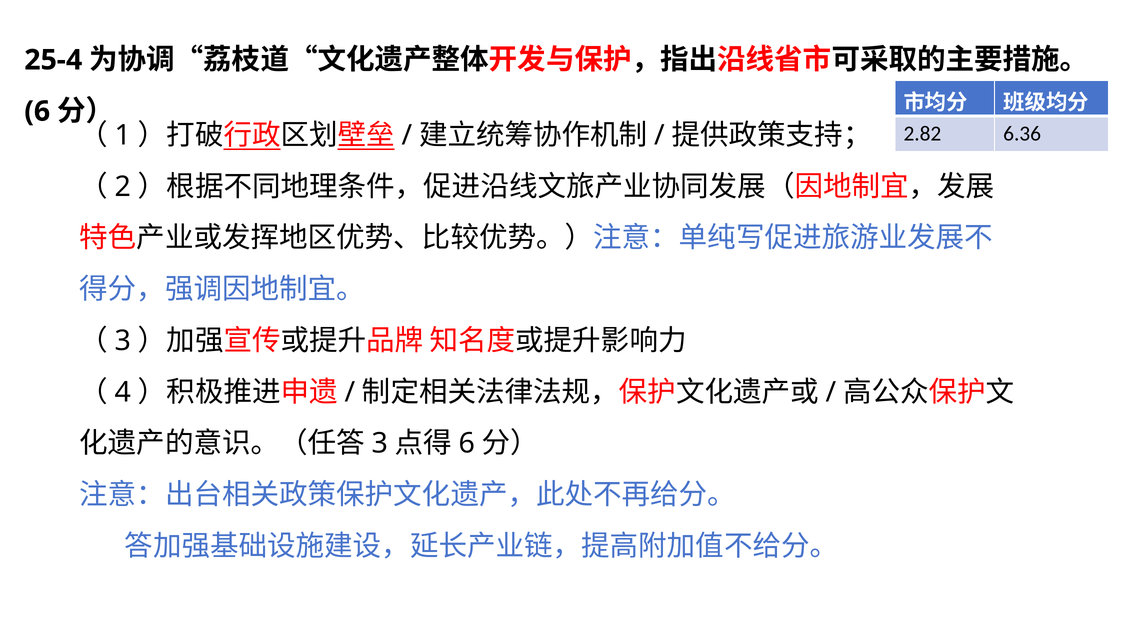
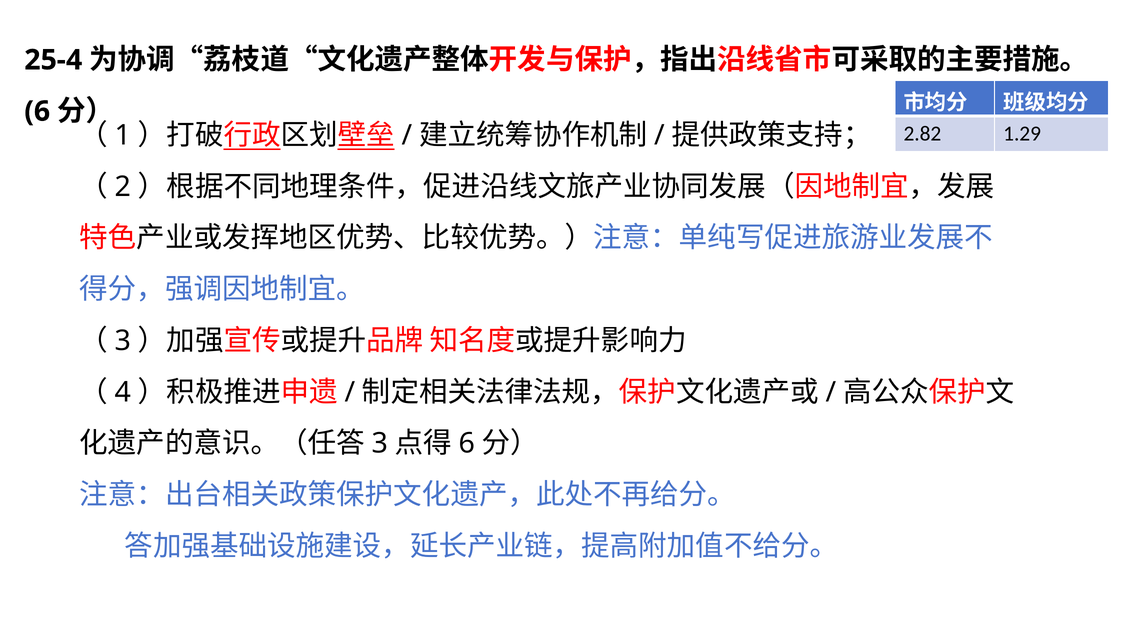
6.36: 6.36 -> 1.29
